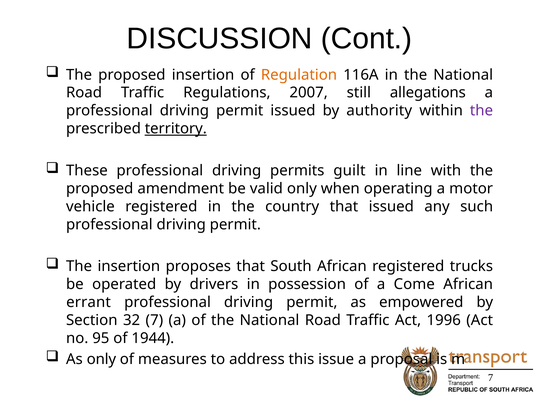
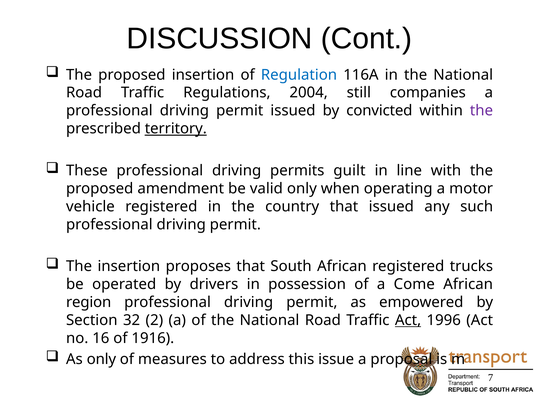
Regulation colour: orange -> blue
2007: 2007 -> 2004
allegations: allegations -> companies
authority: authority -> convicted
errant: errant -> region
32 7: 7 -> 2
Act at (408, 320) underline: none -> present
95: 95 -> 16
1944: 1944 -> 1916
